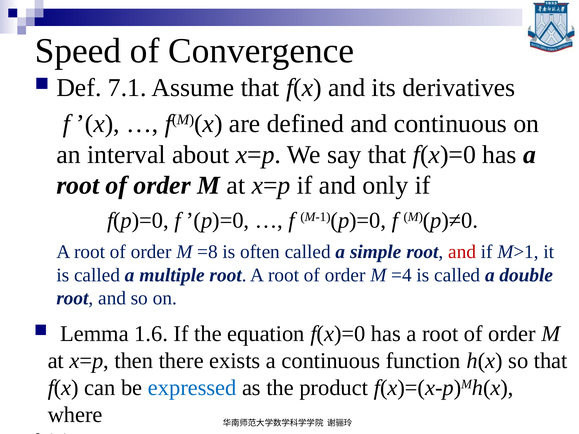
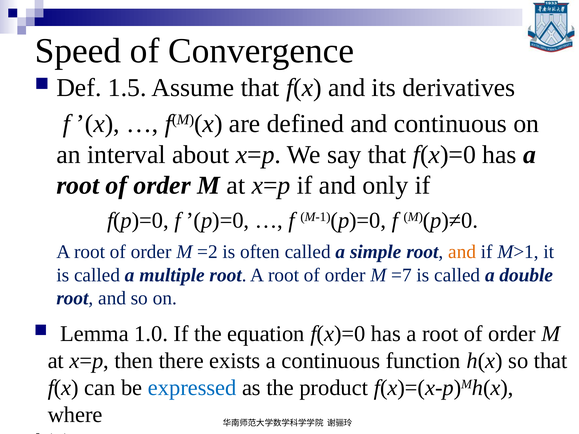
7.1: 7.1 -> 1.5
=8: =8 -> =2
and at (462, 252) colour: red -> orange
=4: =4 -> =7
1.6: 1.6 -> 1.0
